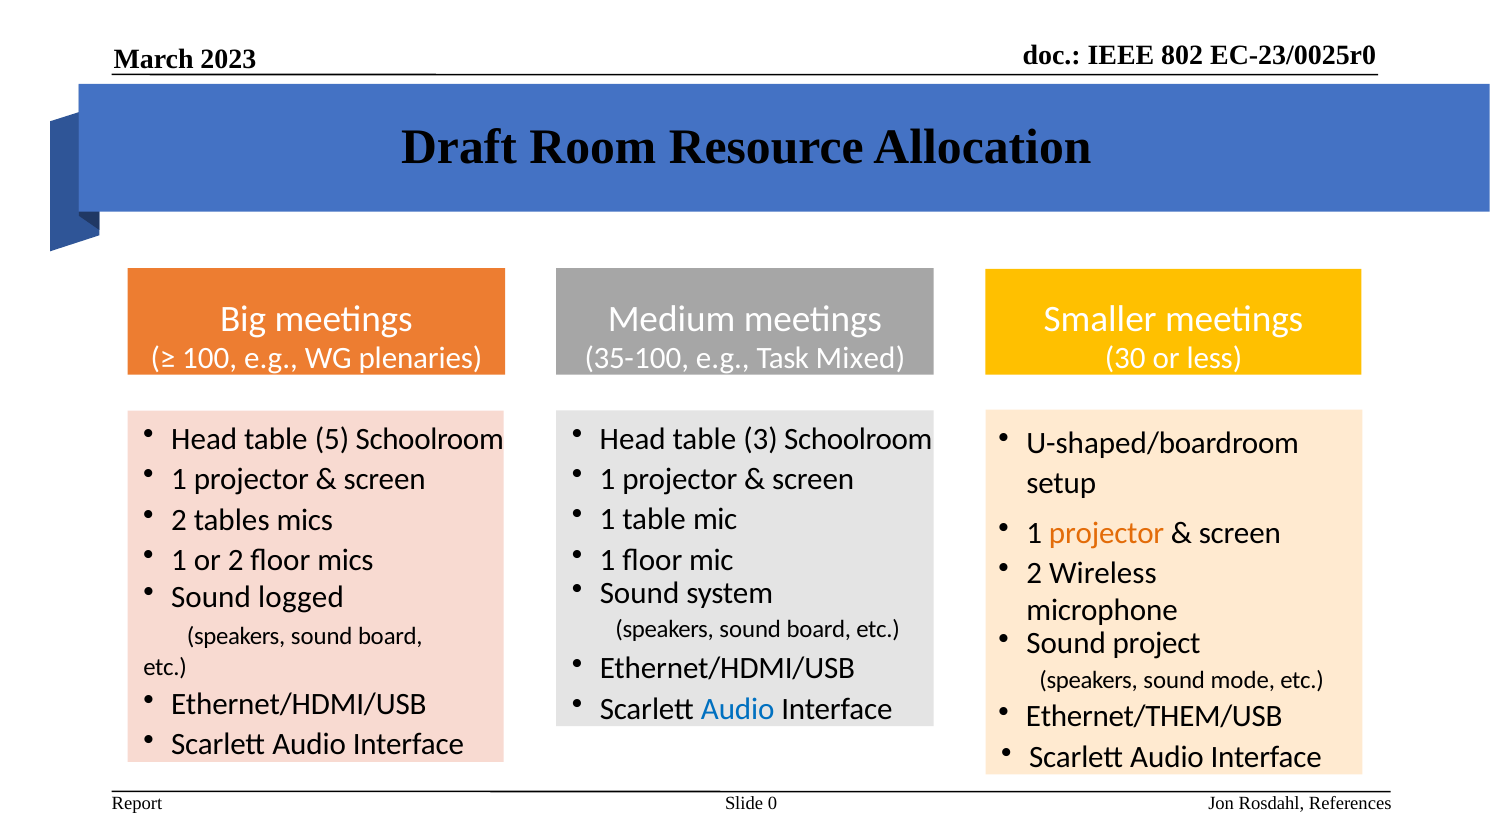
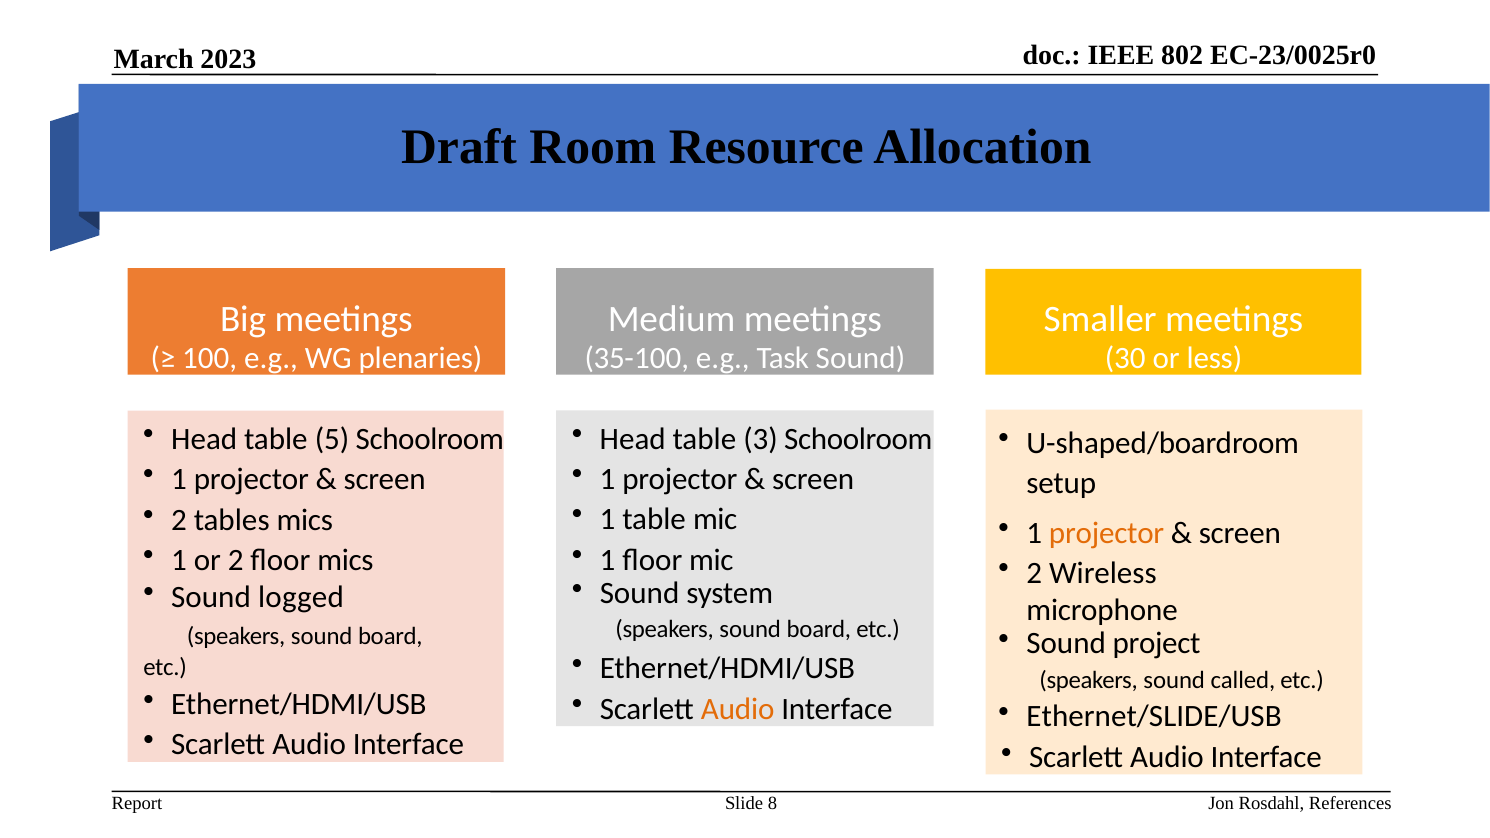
Task Mixed: Mixed -> Sound
mode: mode -> called
Audio at (738, 709) colour: blue -> orange
Ethernet/THEM/USB: Ethernet/THEM/USB -> Ethernet/SLIDE/USB
0: 0 -> 8
